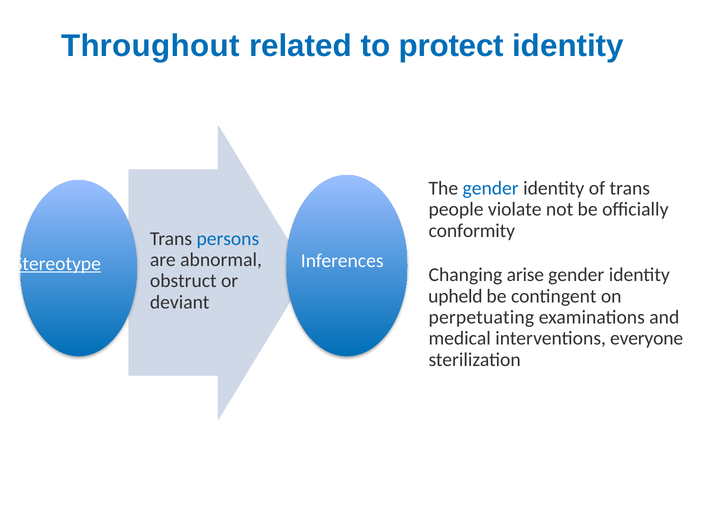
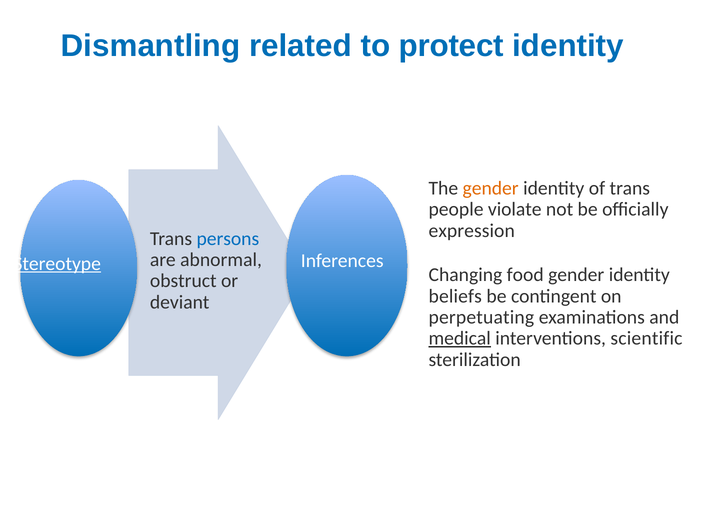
Throughout: Throughout -> Dismantling
gender at (491, 189) colour: blue -> orange
conformity: conformity -> expression
arise: arise -> food
upheld: upheld -> beliefs
medical underline: none -> present
everyone: everyone -> scientific
